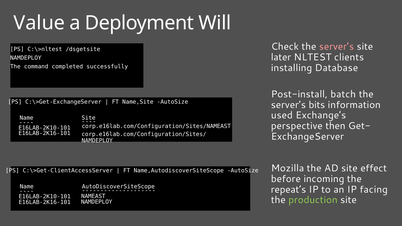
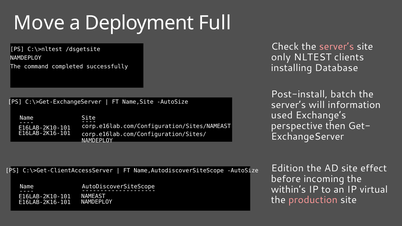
Value: Value -> Move
Will: Will -> Full
later: later -> only
bits: bits -> will
Mozilla: Mozilla -> Edition
repeat’s: repeat’s -> within’s
facing: facing -> virtual
production colour: light green -> pink
